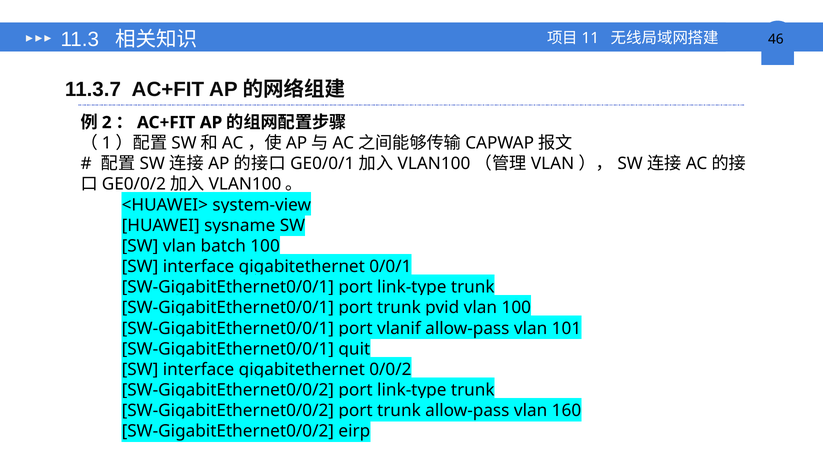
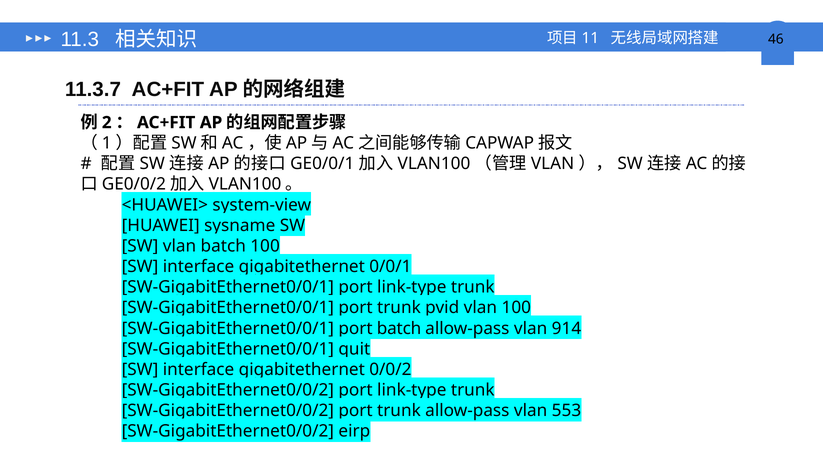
vlanif at (399, 328): vlanif -> batch
101: 101 -> 914
160: 160 -> 553
